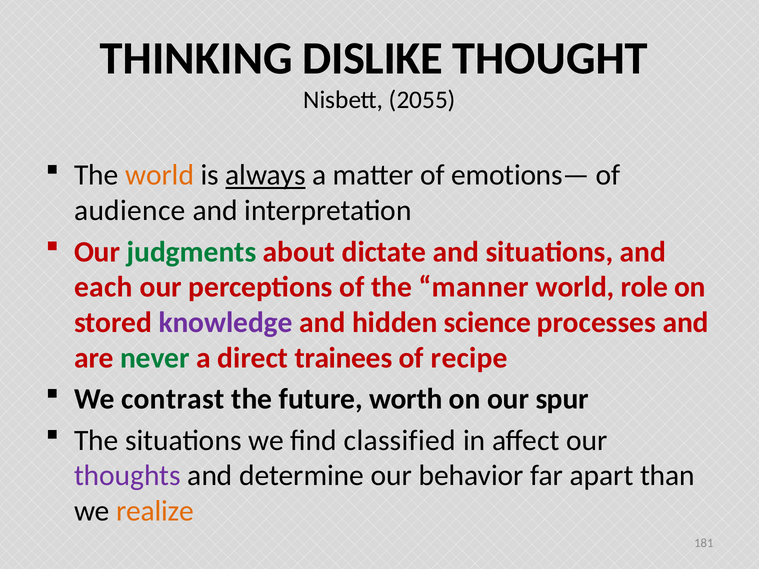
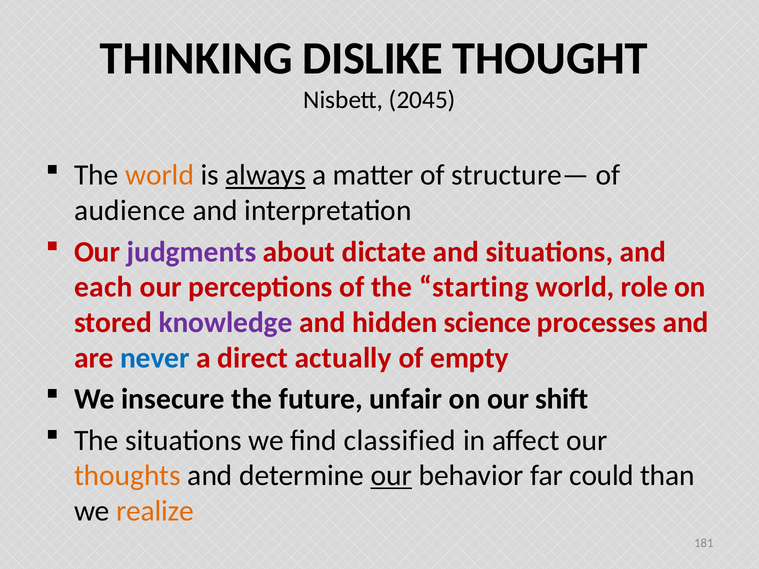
2055: 2055 -> 2045
emotions—: emotions— -> structure—
judgments colour: green -> purple
manner: manner -> starting
never colour: green -> blue
trainees: trainees -> actually
recipe: recipe -> empty
contrast: contrast -> insecure
worth: worth -> unfair
spur: spur -> shift
thoughts colour: purple -> orange
our at (391, 476) underline: none -> present
apart: apart -> could
